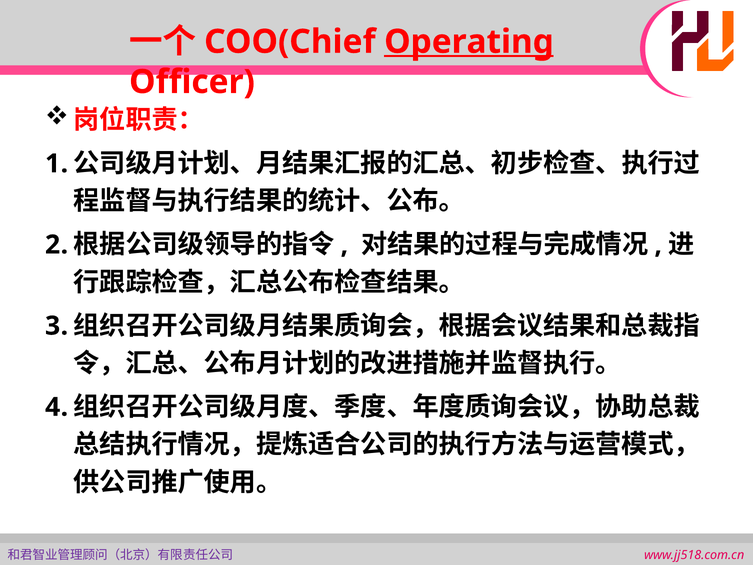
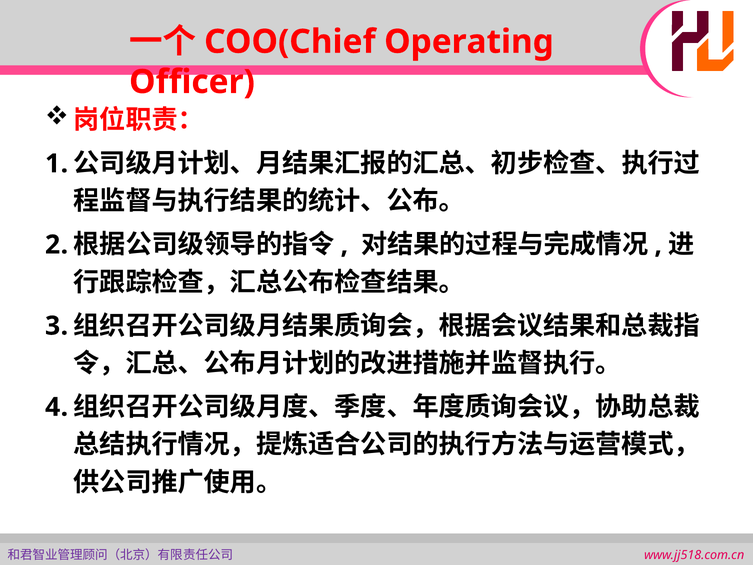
Operating underline: present -> none
